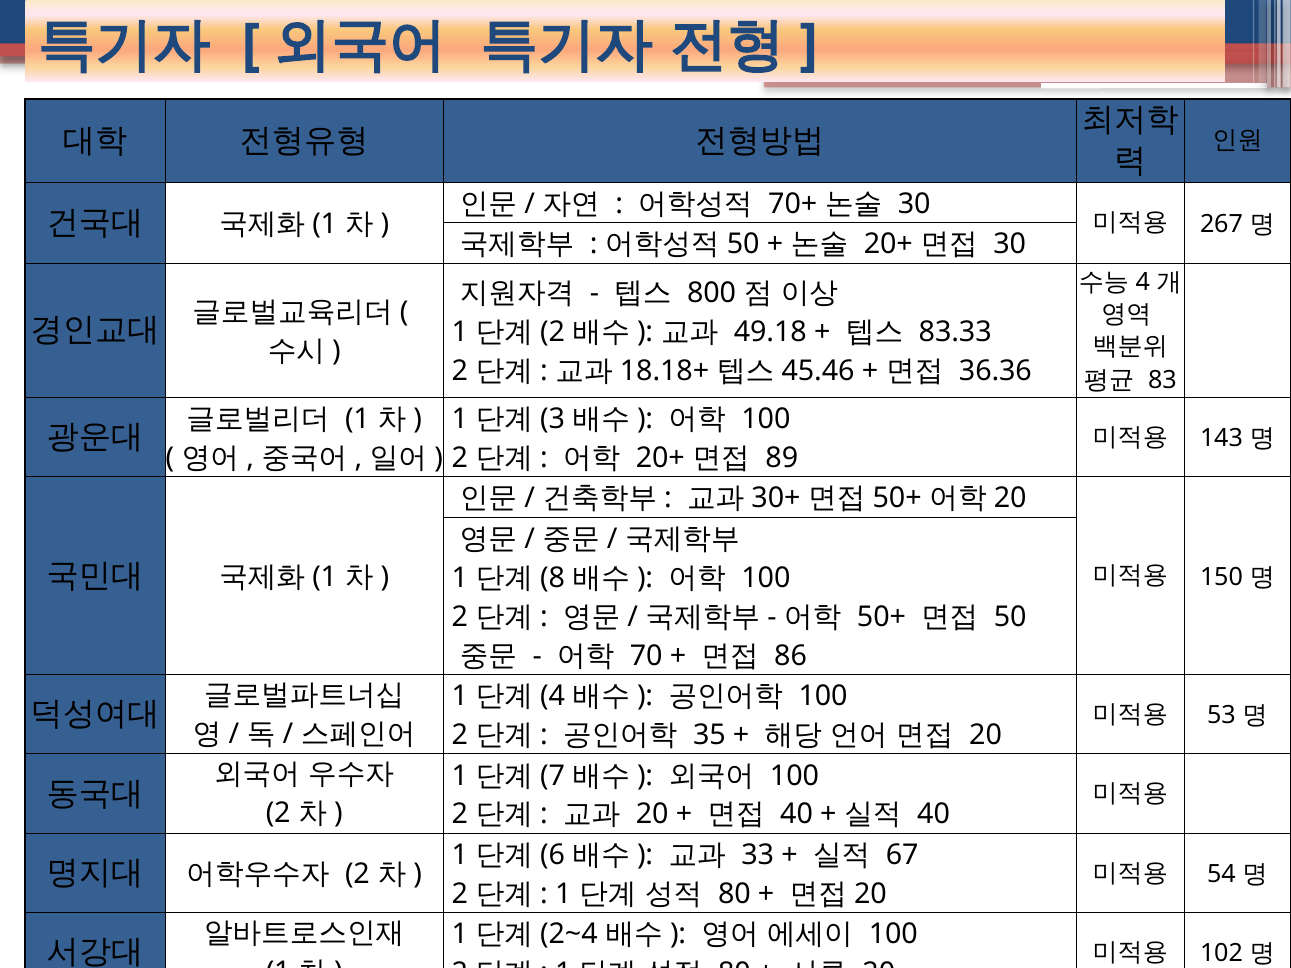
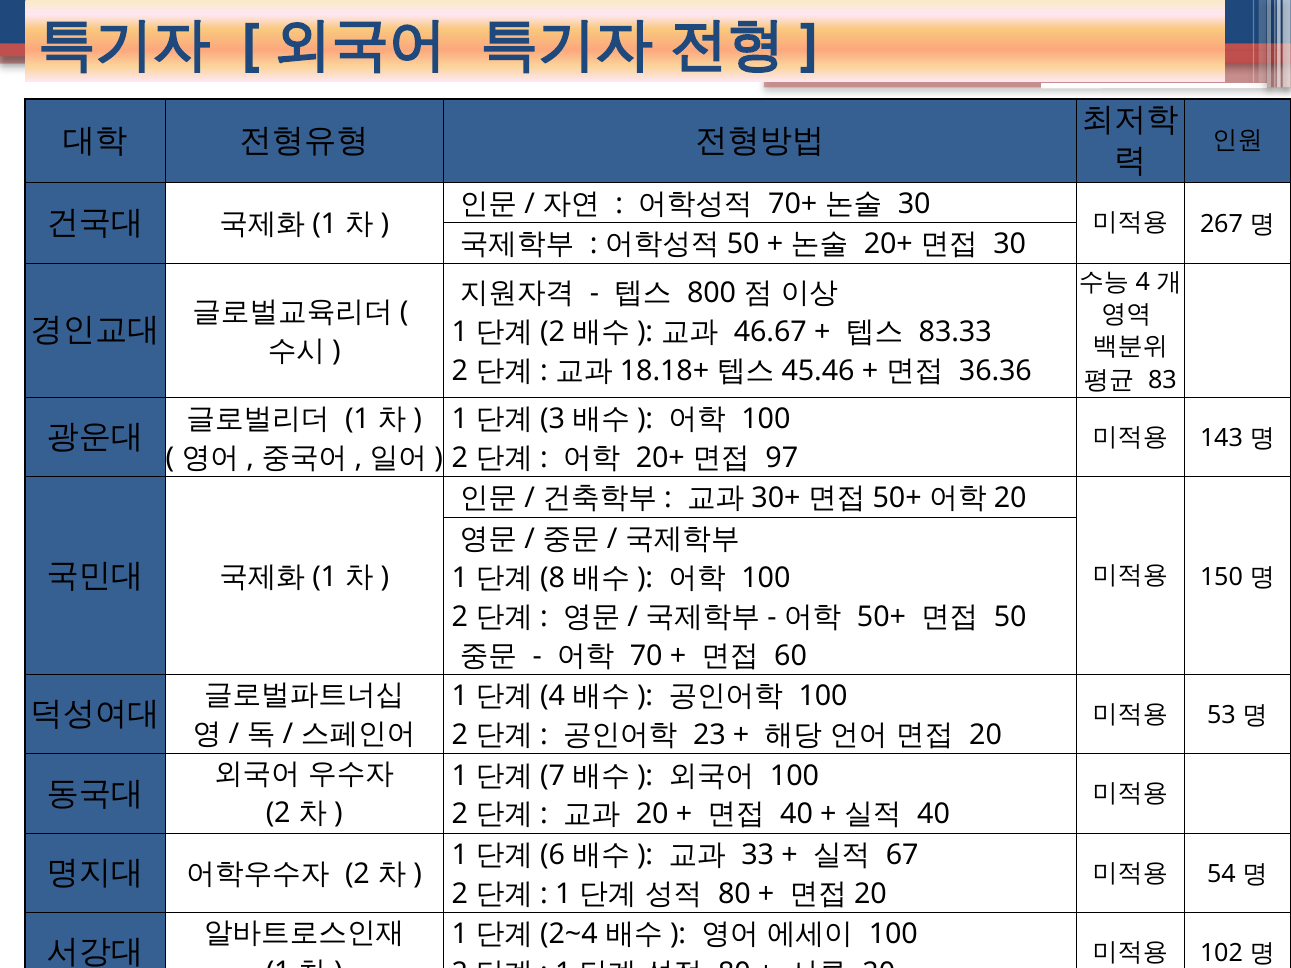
49.18: 49.18 -> 46.67
89: 89 -> 97
86: 86 -> 60
35: 35 -> 23
